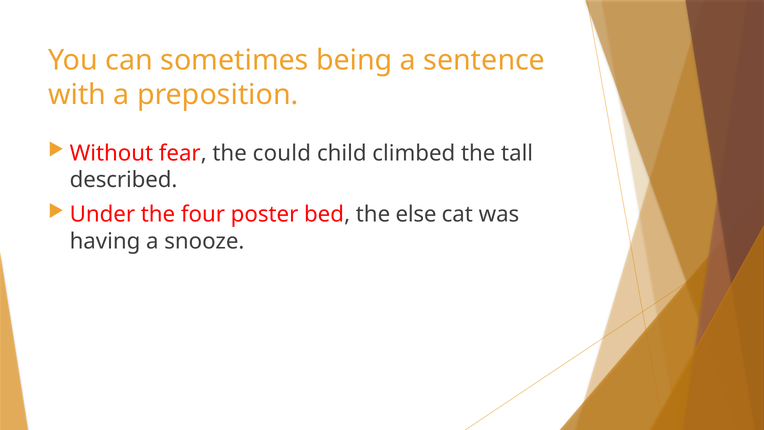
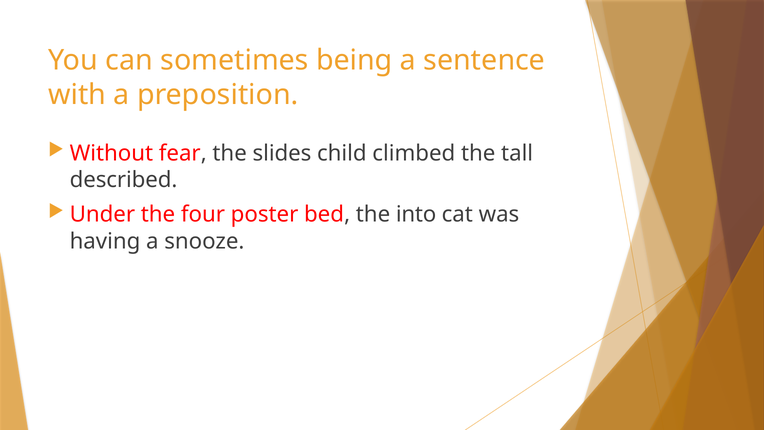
could: could -> slides
else: else -> into
